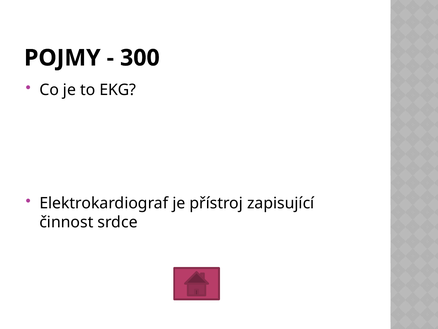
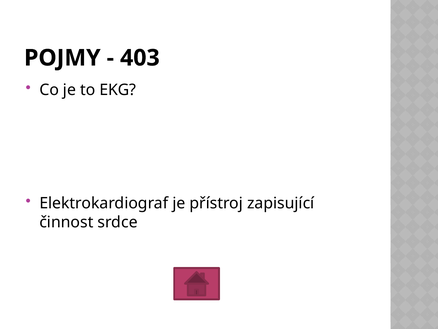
300: 300 -> 403
